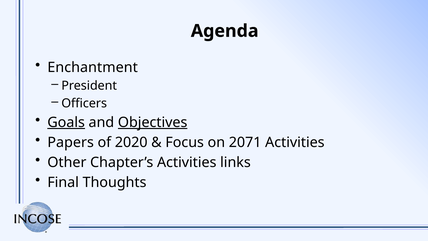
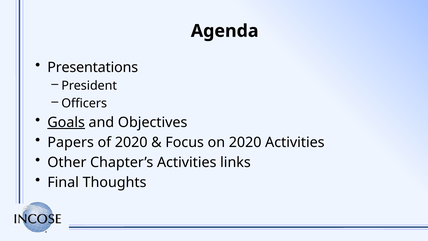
Enchantment: Enchantment -> Presentations
Objectives underline: present -> none
on 2071: 2071 -> 2020
